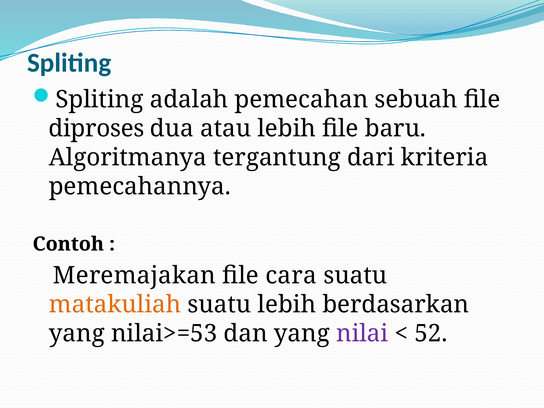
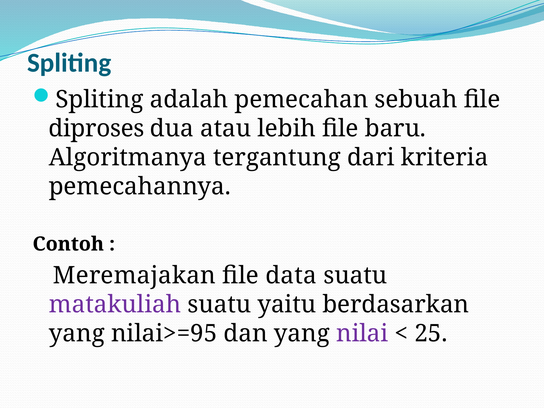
cara: cara -> data
matakuliah colour: orange -> purple
suatu lebih: lebih -> yaitu
nilai>=53: nilai>=53 -> nilai>=95
52: 52 -> 25
